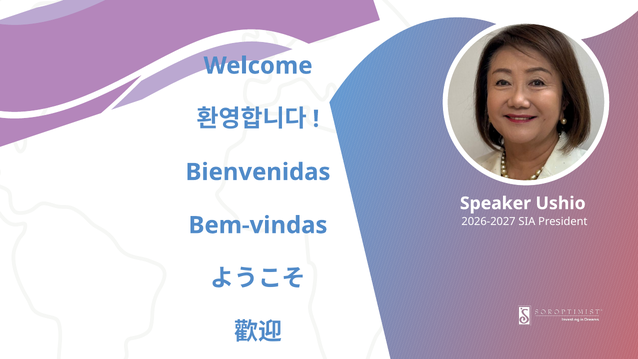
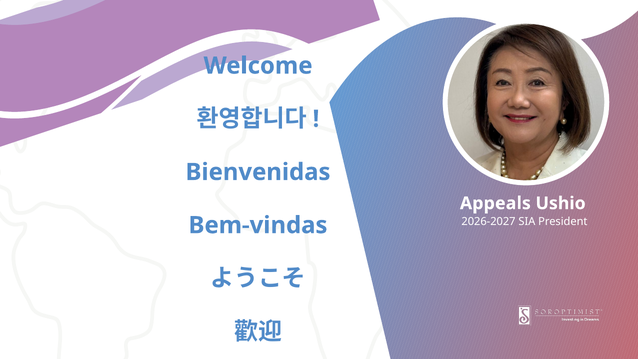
Speaker: Speaker -> Appeals
